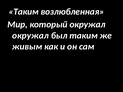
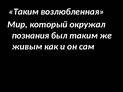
окружал at (30, 36): окружал -> познания
